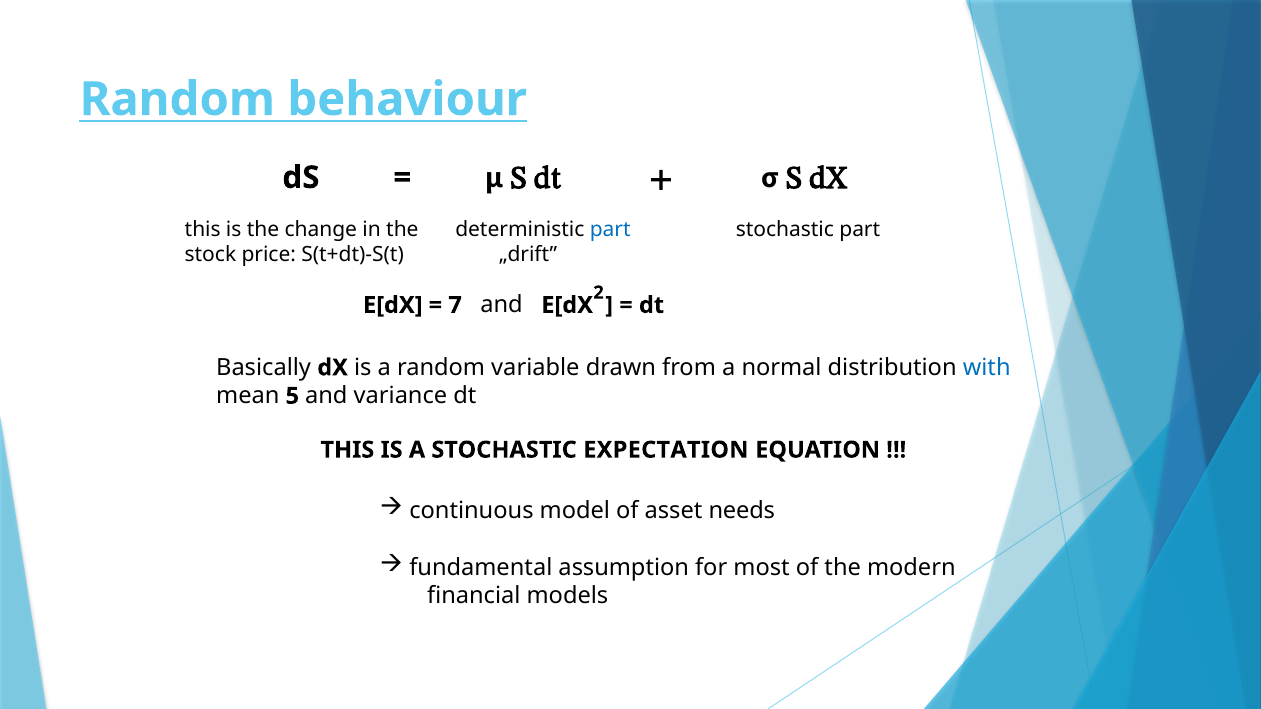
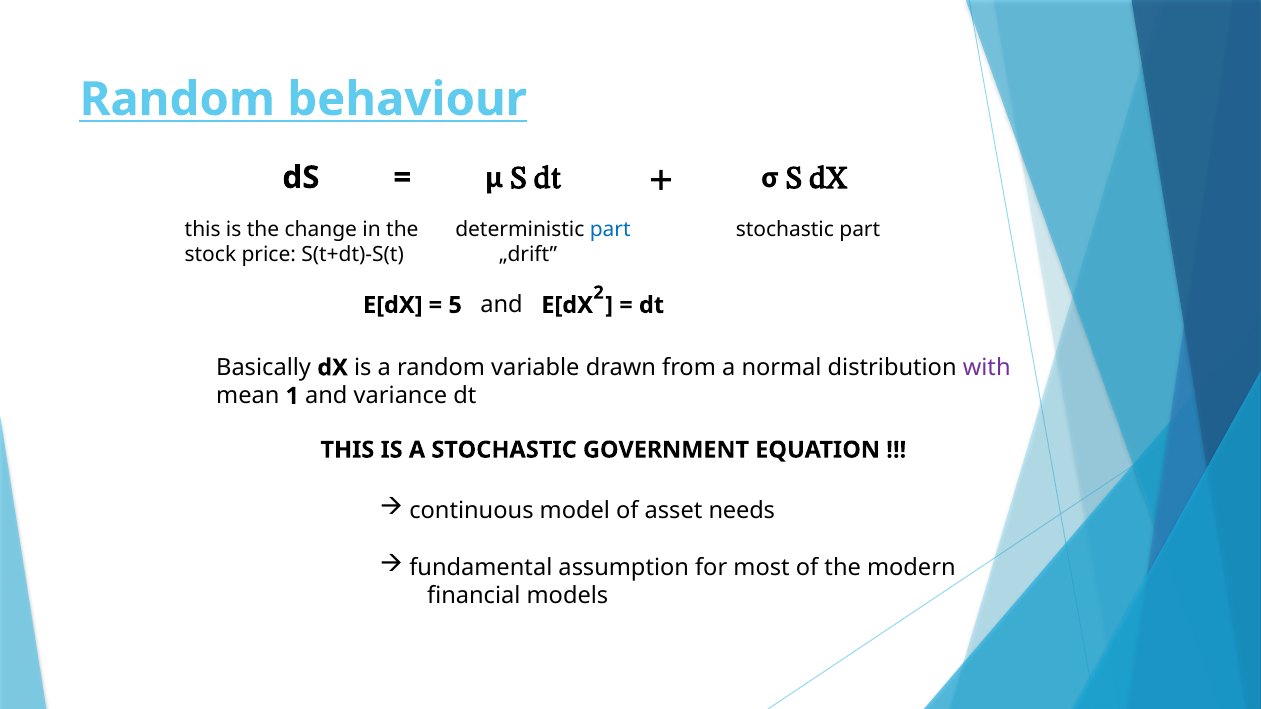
7: 7 -> 5
with colour: blue -> purple
5: 5 -> 1
EXPECTATION: EXPECTATION -> GOVERNMENT
